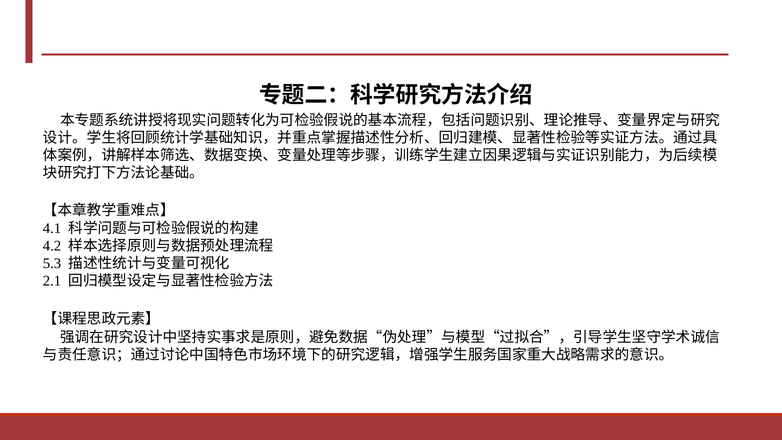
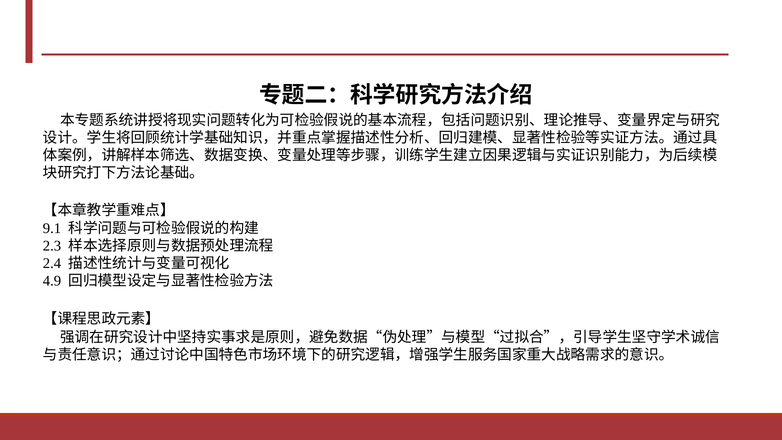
4.1: 4.1 -> 9.1
4.2: 4.2 -> 2.3
5.3: 5.3 -> 2.4
2.1: 2.1 -> 4.9
